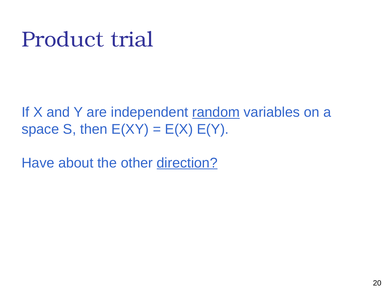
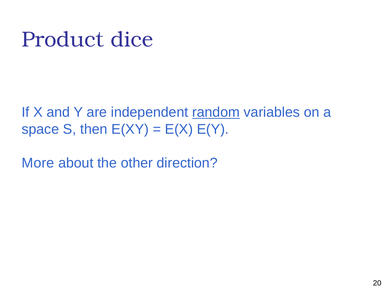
trial: trial -> dice
Have: Have -> More
direction underline: present -> none
